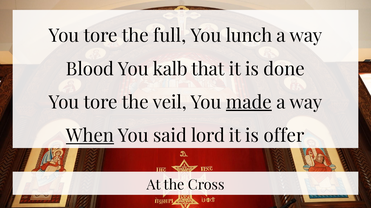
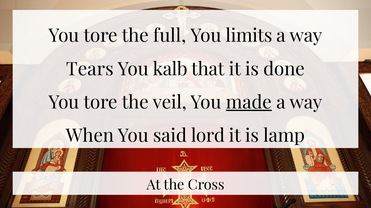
lunch: lunch -> limits
Blood: Blood -> Tears
When underline: present -> none
offer: offer -> lamp
